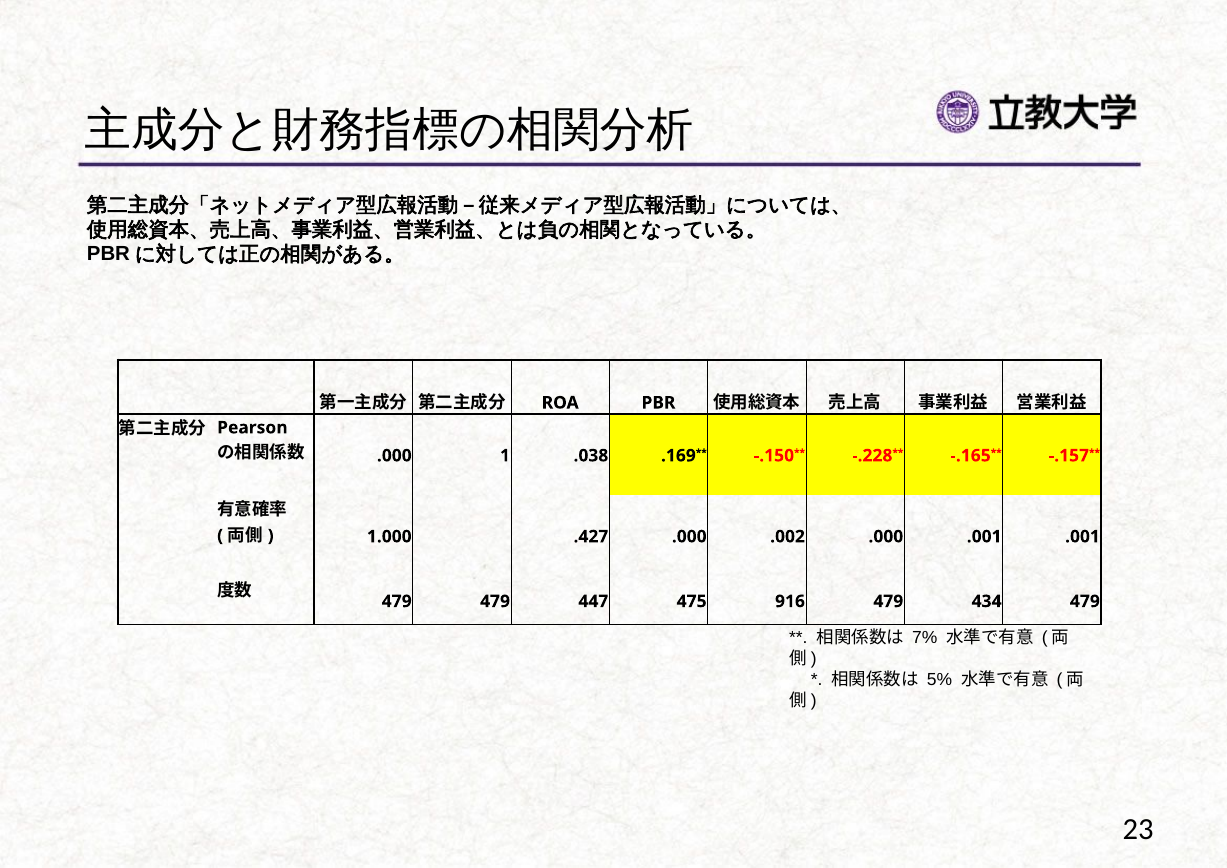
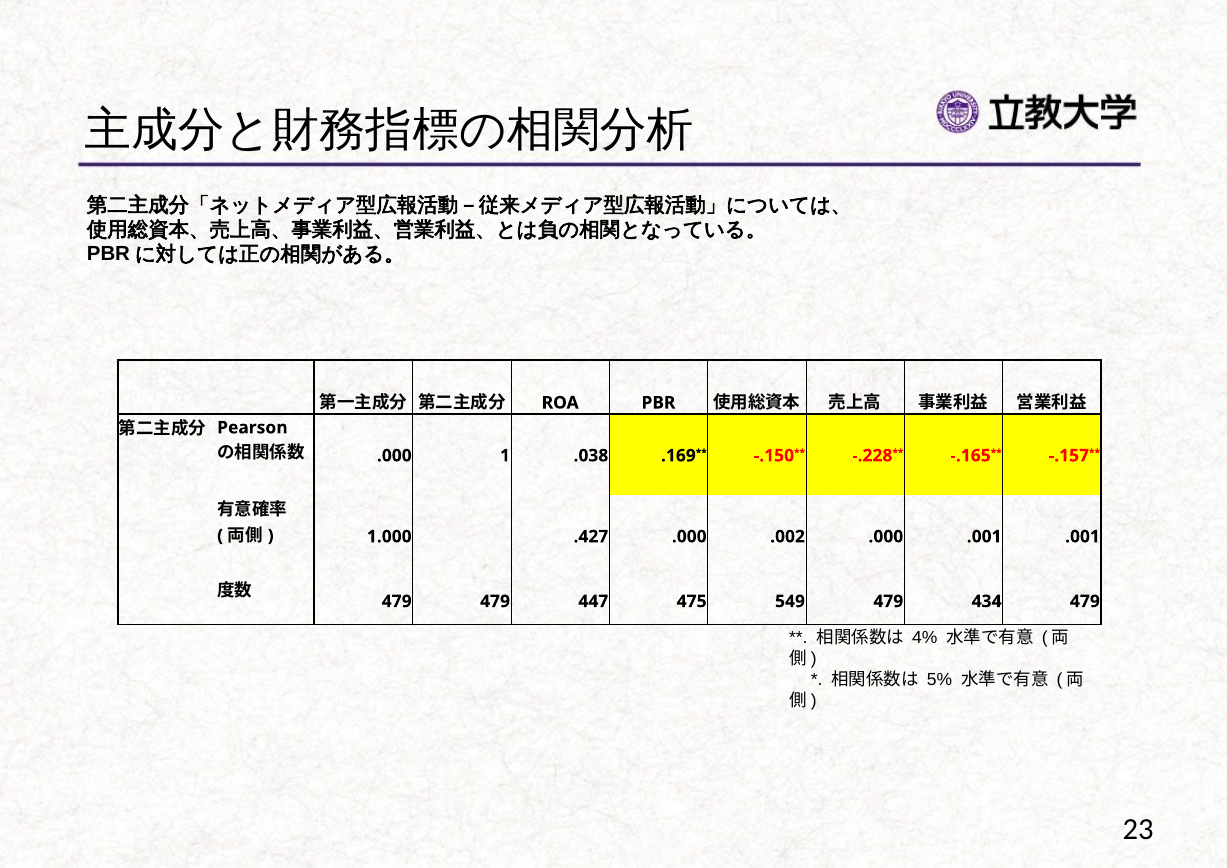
916: 916 -> 549
7%: 7% -> 4%
